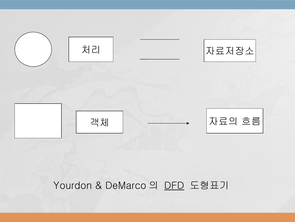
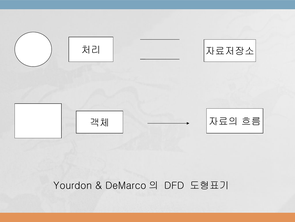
DFD underline: present -> none
